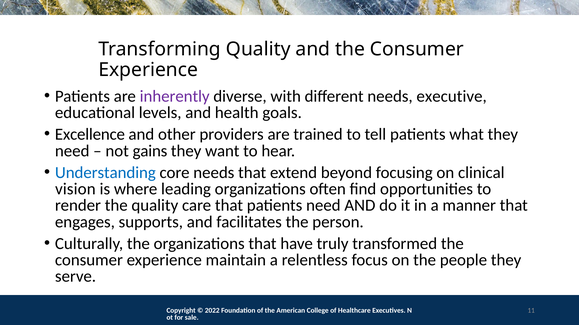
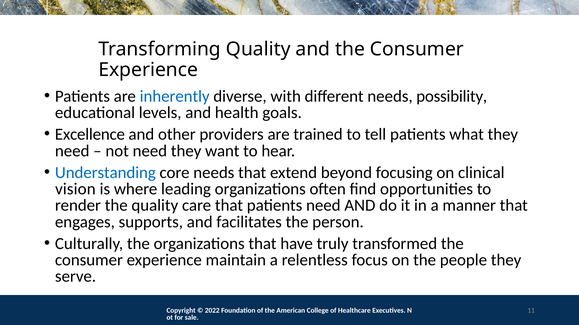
inherently colour: purple -> blue
executive: executive -> possibility
not gains: gains -> need
